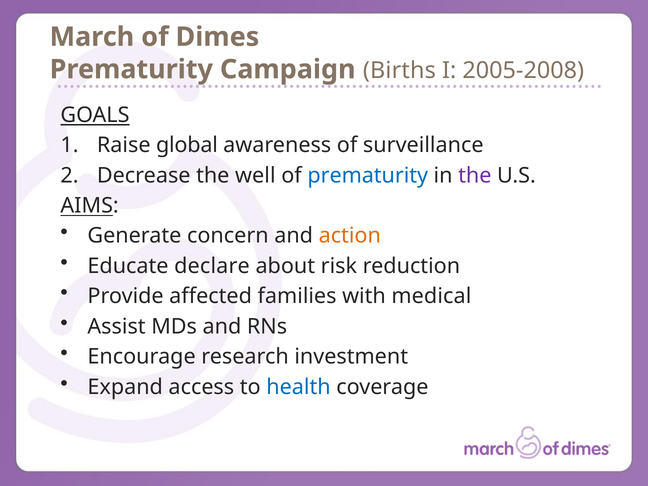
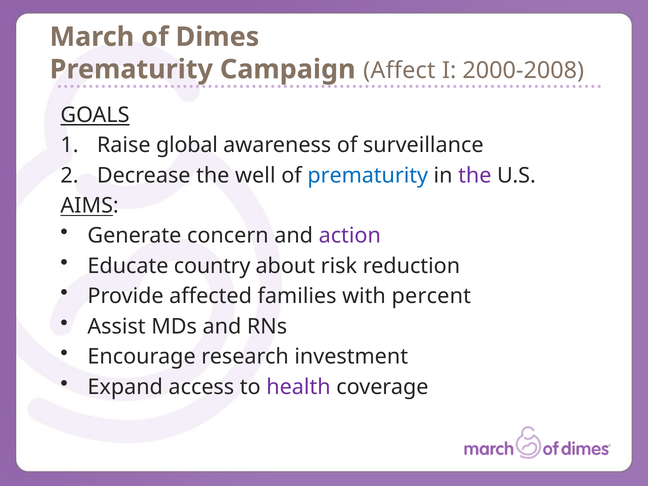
Births: Births -> Affect
2005-2008: 2005-2008 -> 2000-2008
action colour: orange -> purple
declare: declare -> country
medical: medical -> percent
health colour: blue -> purple
